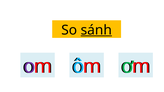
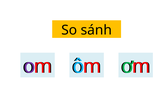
sánh underline: present -> none
